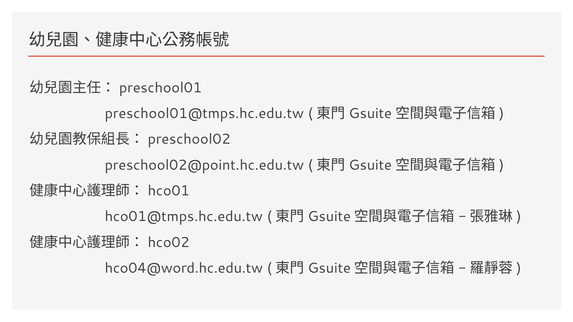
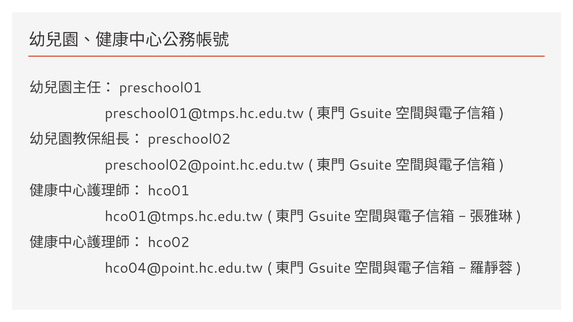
hco04@word.hc.edu.tw: hco04@word.hc.edu.tw -> hco04@point.hc.edu.tw
